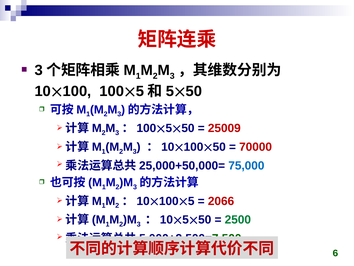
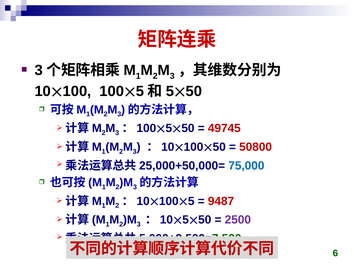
25009: 25009 -> 49745
70000: 70000 -> 50800
2066: 2066 -> 9487
2500 colour: green -> purple
